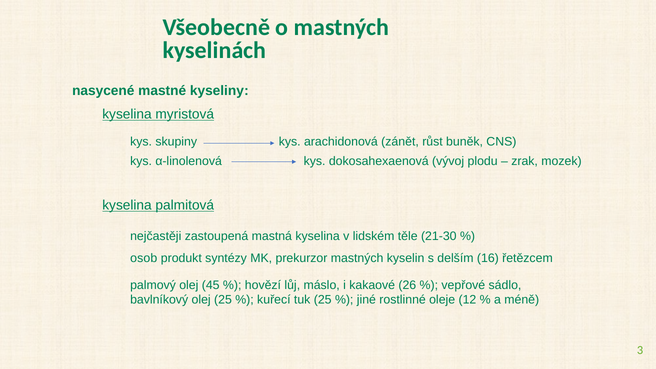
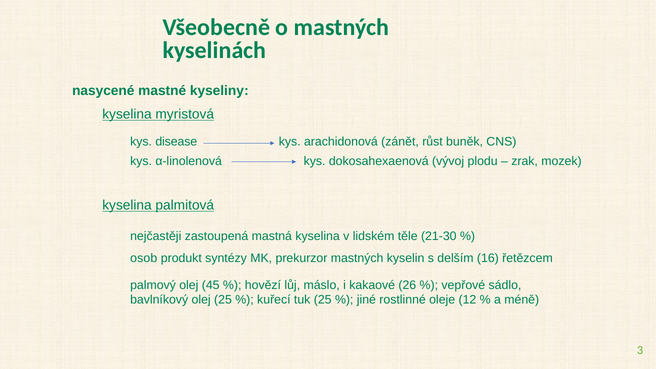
skupiny: skupiny -> disease
